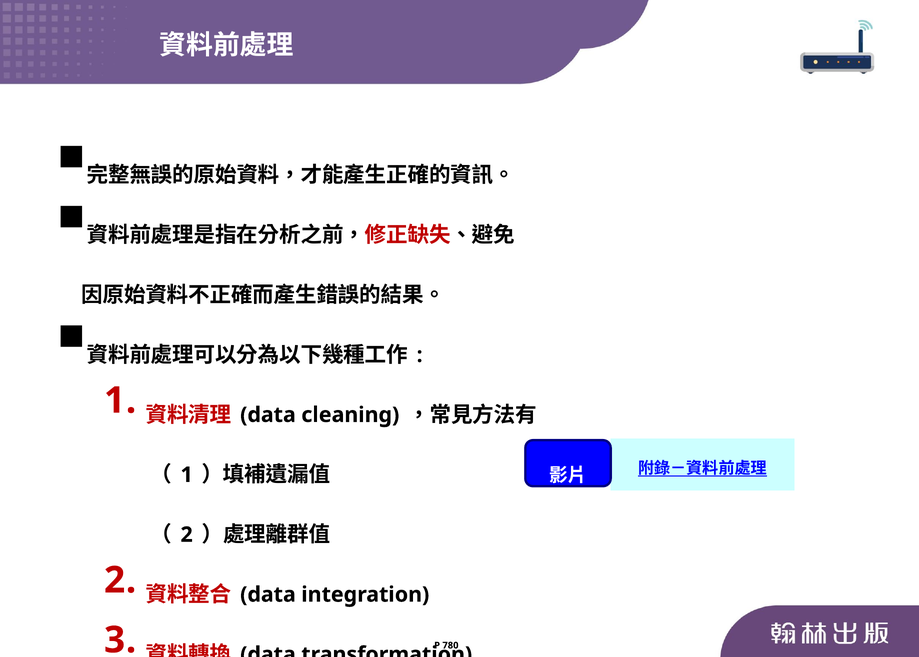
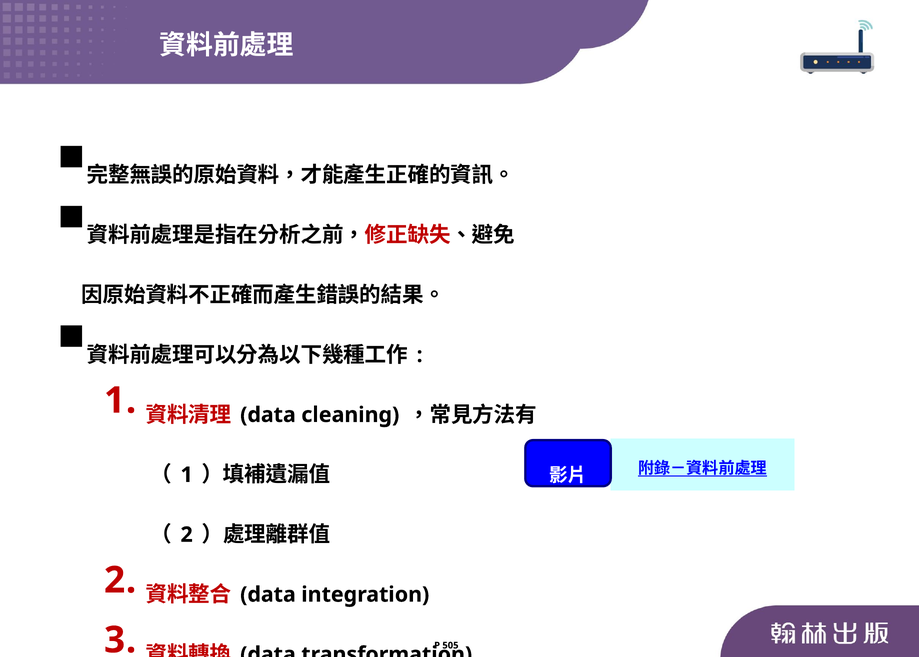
780: 780 -> 505
